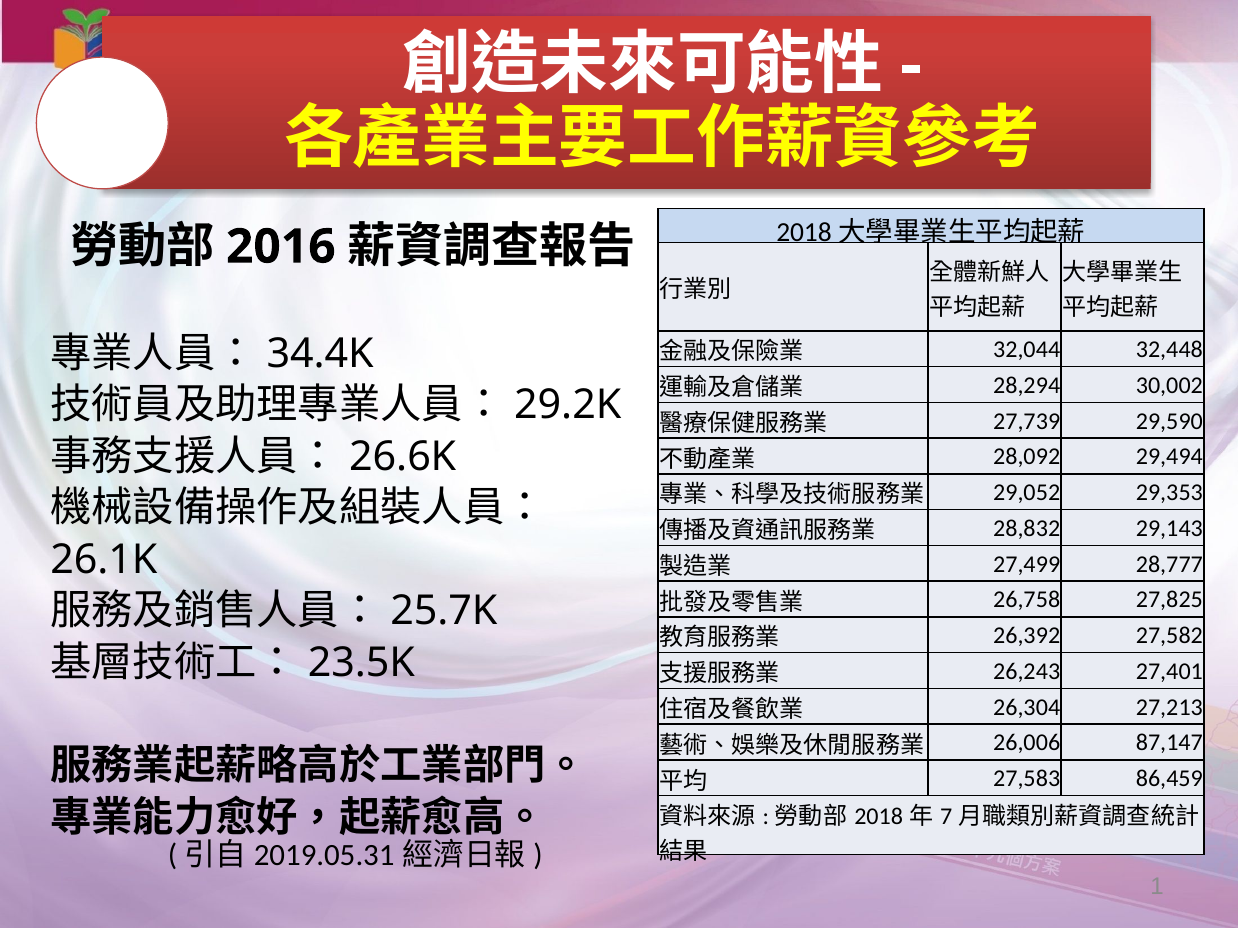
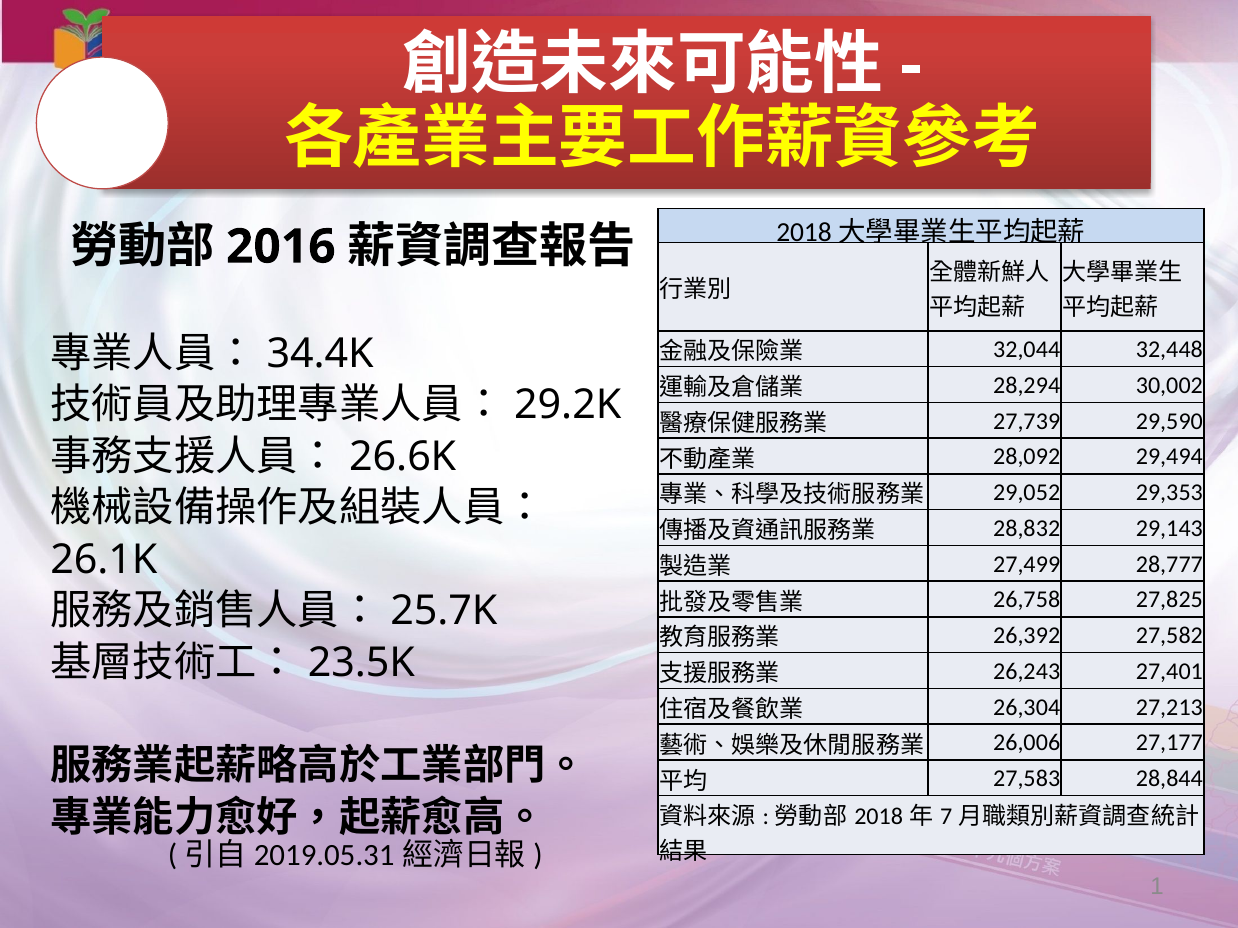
87,147: 87,147 -> 27,177
86,459: 86,459 -> 28,844
